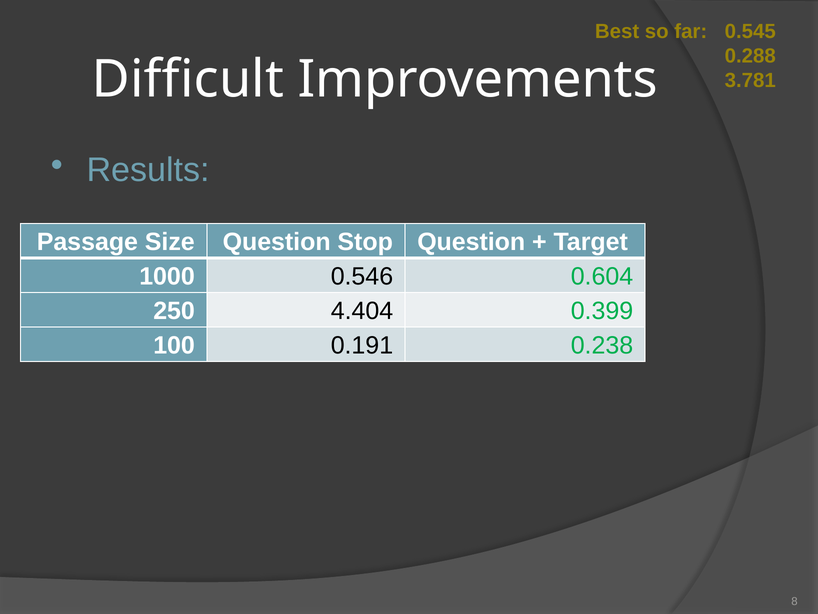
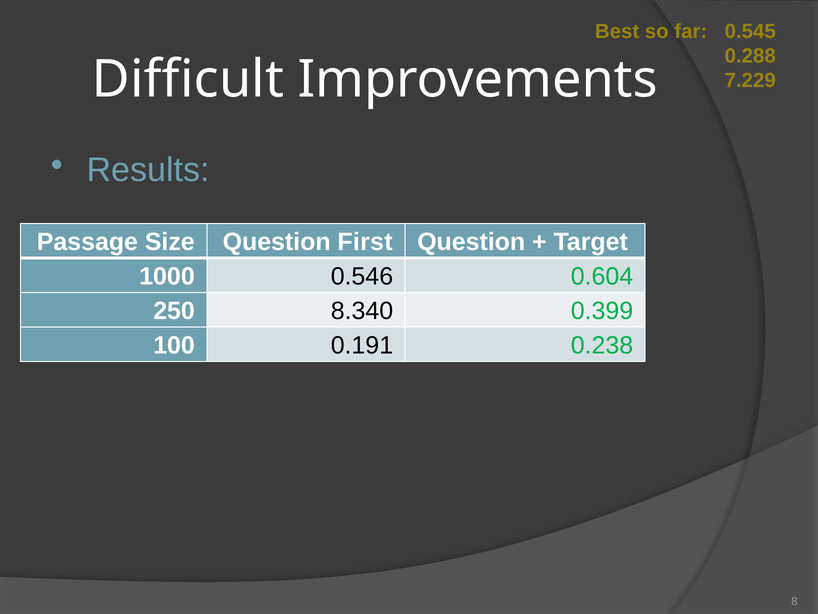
3.781: 3.781 -> 7.229
Stop: Stop -> First
4.404: 4.404 -> 8.340
